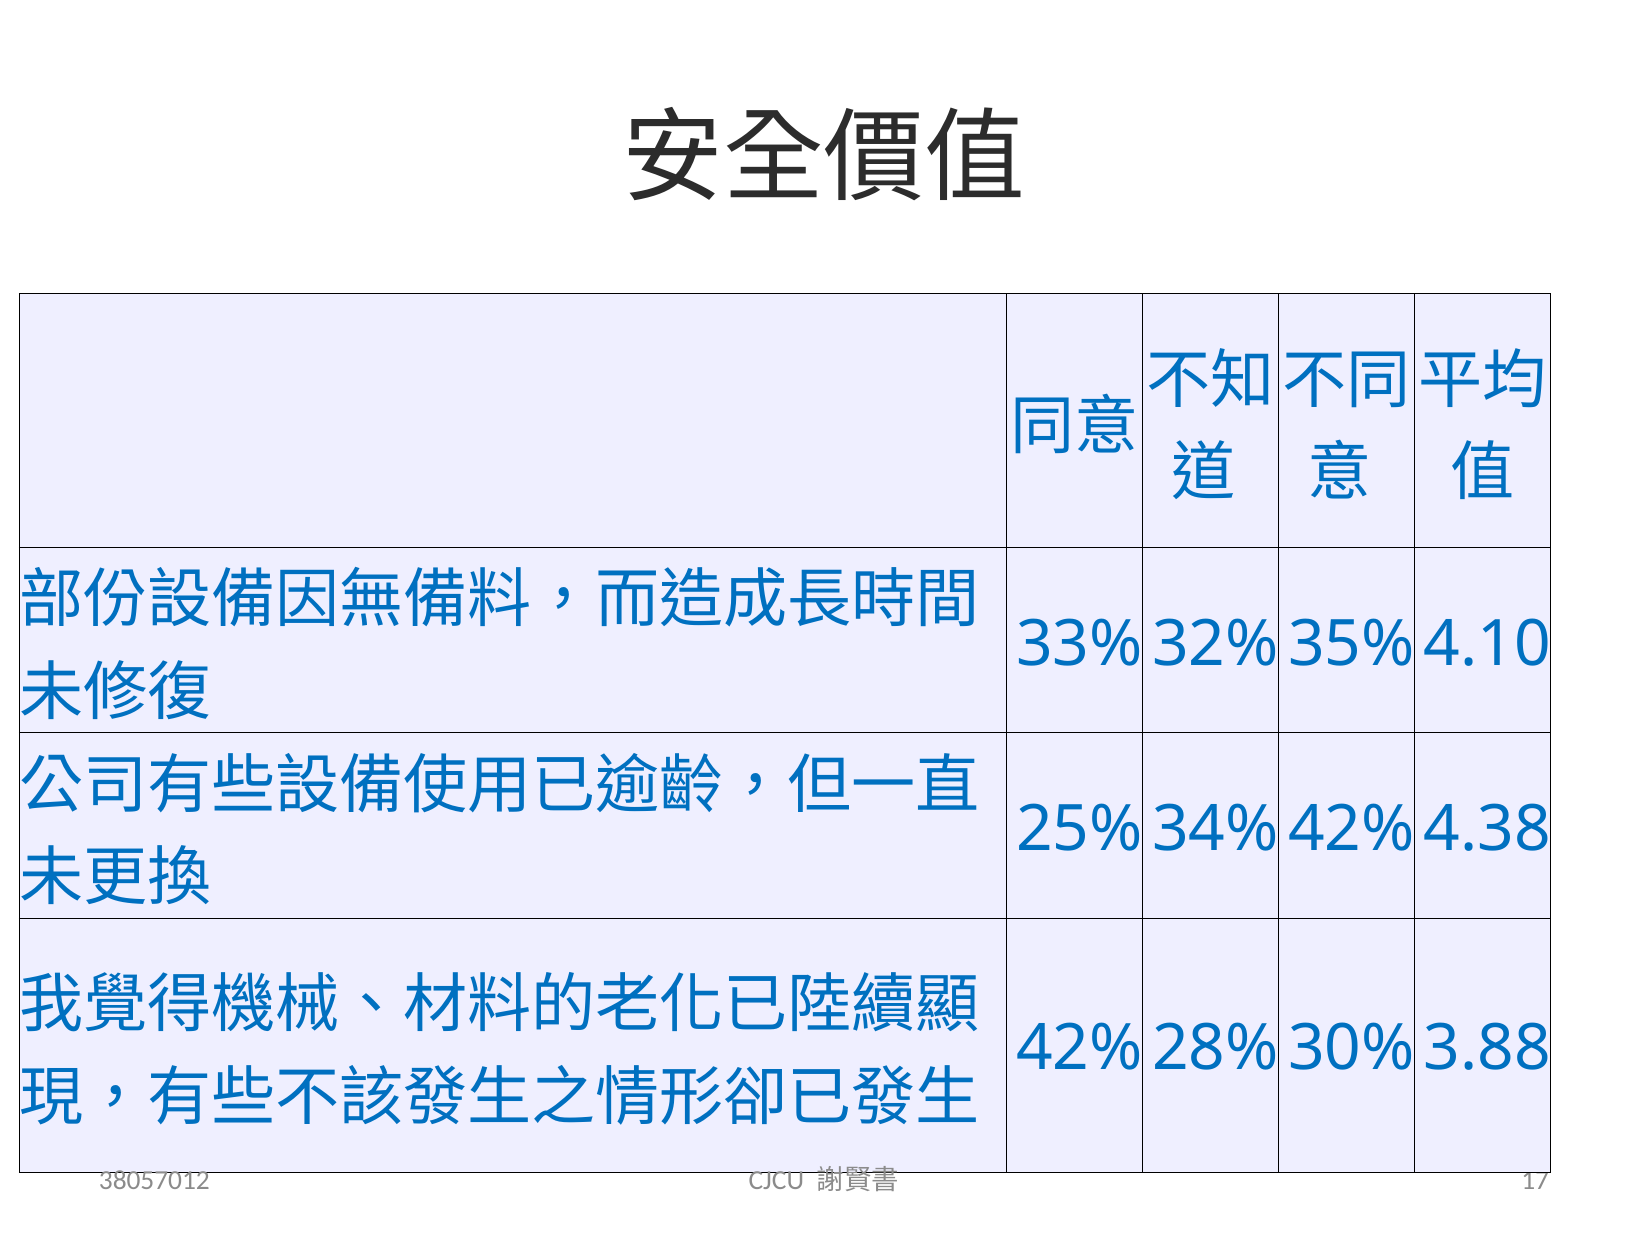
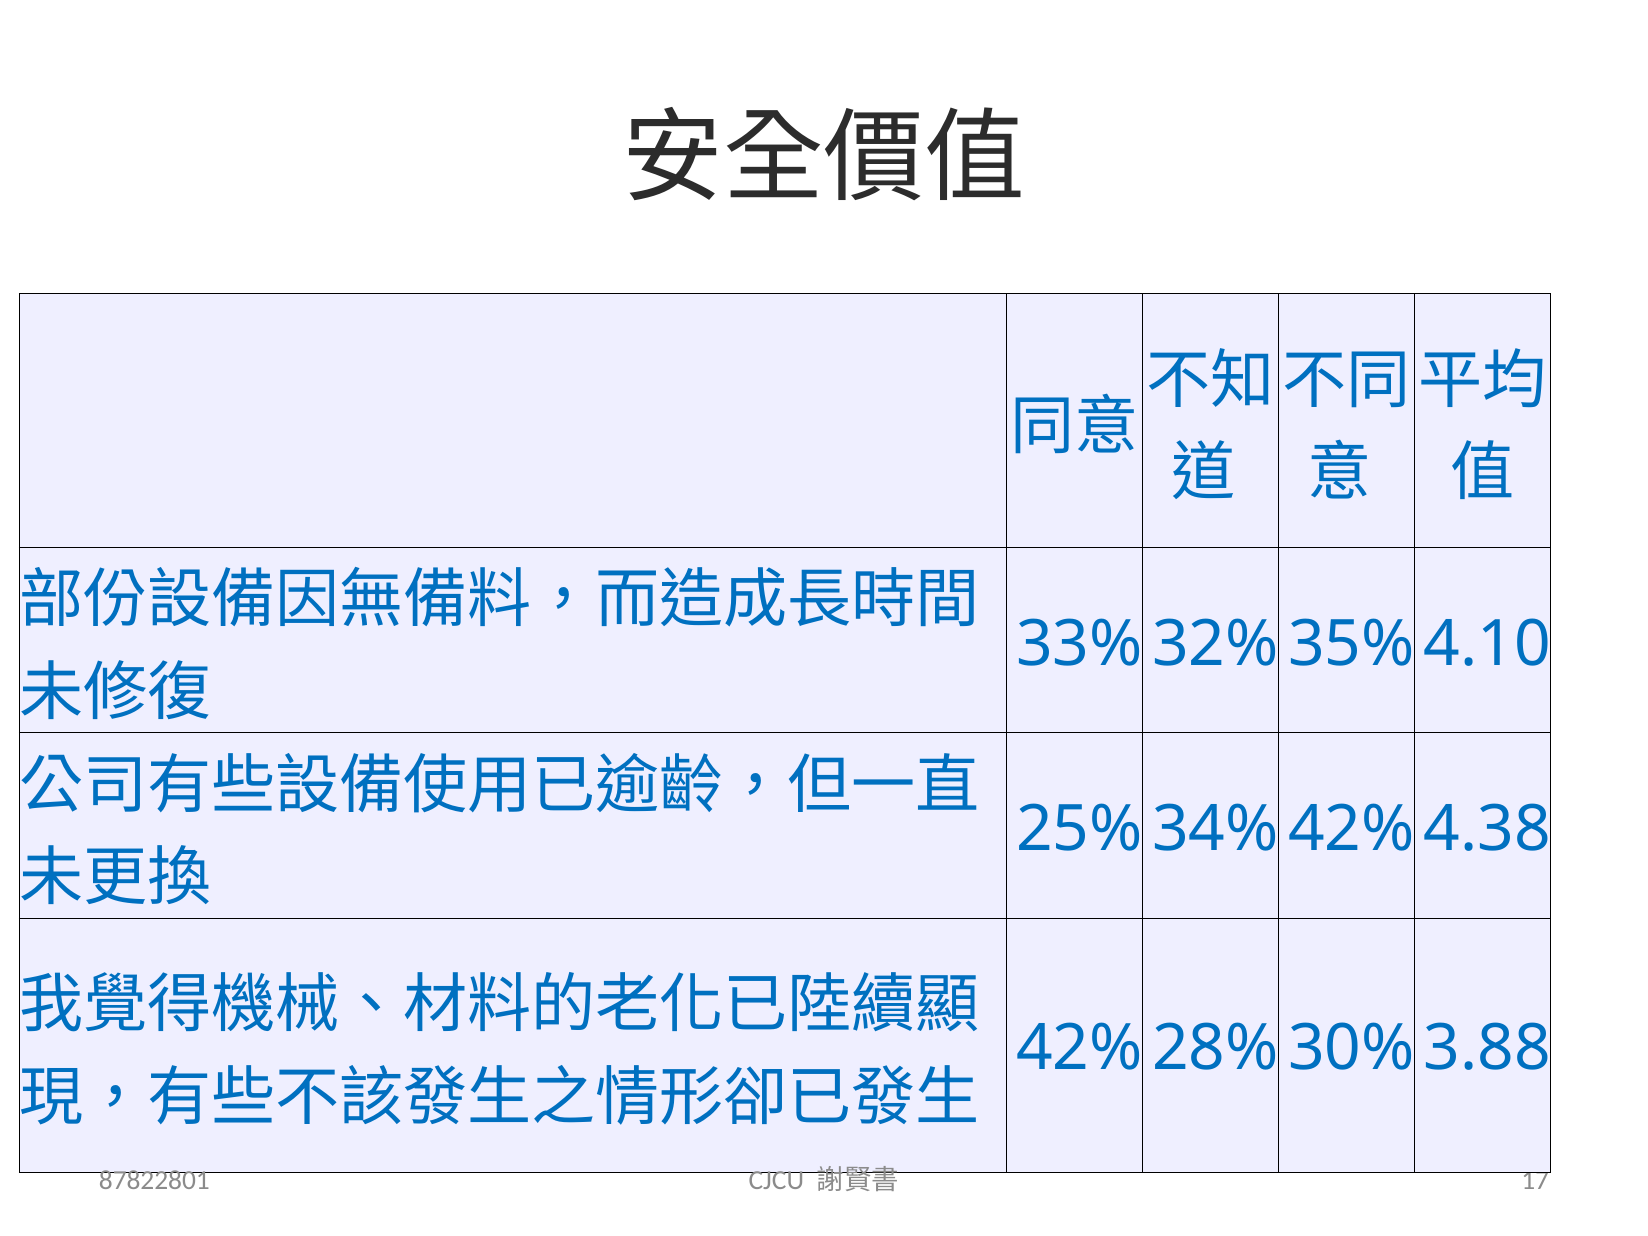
38057012: 38057012 -> 87822801
